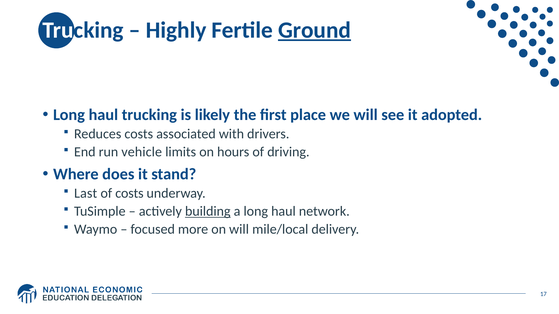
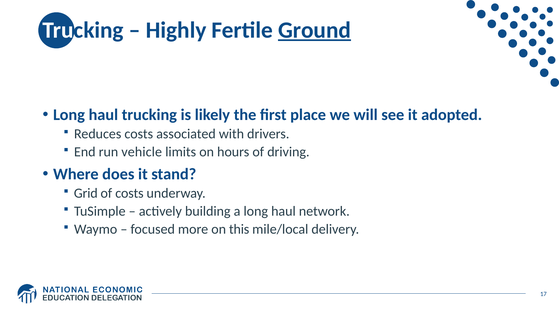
Last: Last -> Grid
building underline: present -> none
on will: will -> this
